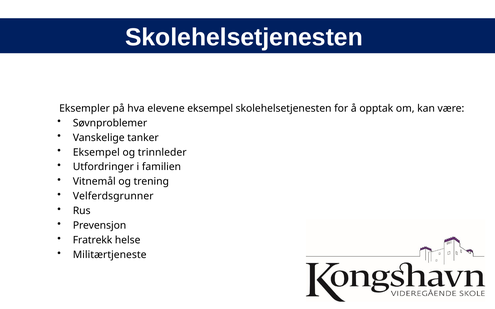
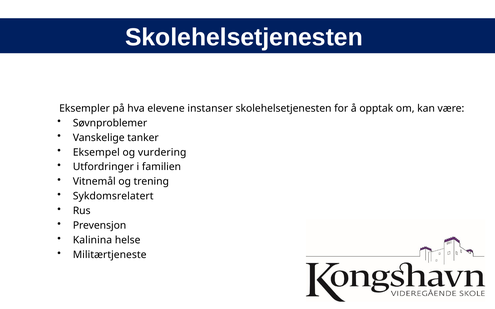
elevene eksempel: eksempel -> instanser
trinnleder: trinnleder -> vurdering
Velferdsgrunner: Velferdsgrunner -> Sykdomsrelatert
Fratrekk: Fratrekk -> Kalinina
